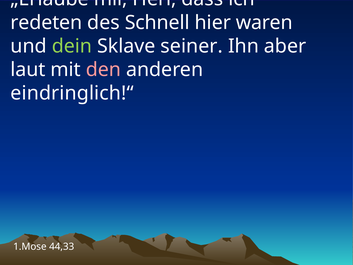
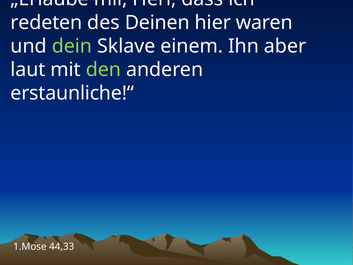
Schnell: Schnell -> Deinen
seiner: seiner -> einem
den colour: pink -> light green
eindringlich!“: eindringlich!“ -> erstaunliche!“
